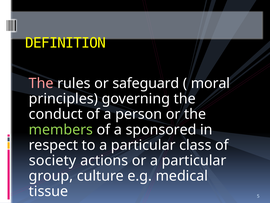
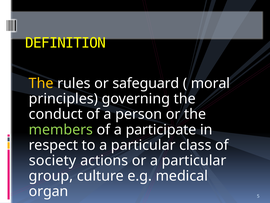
The at (41, 83) colour: pink -> yellow
sponsored: sponsored -> participate
tissue: tissue -> organ
